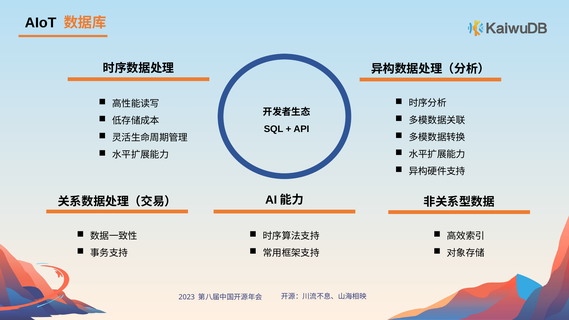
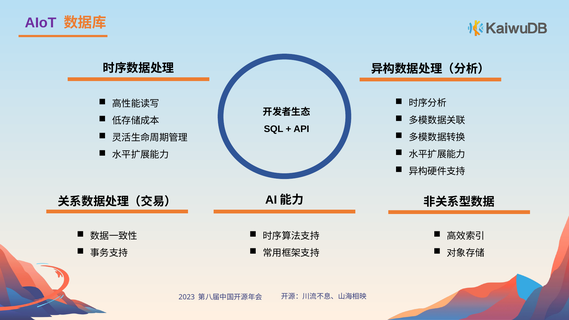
AIoT colour: black -> purple
